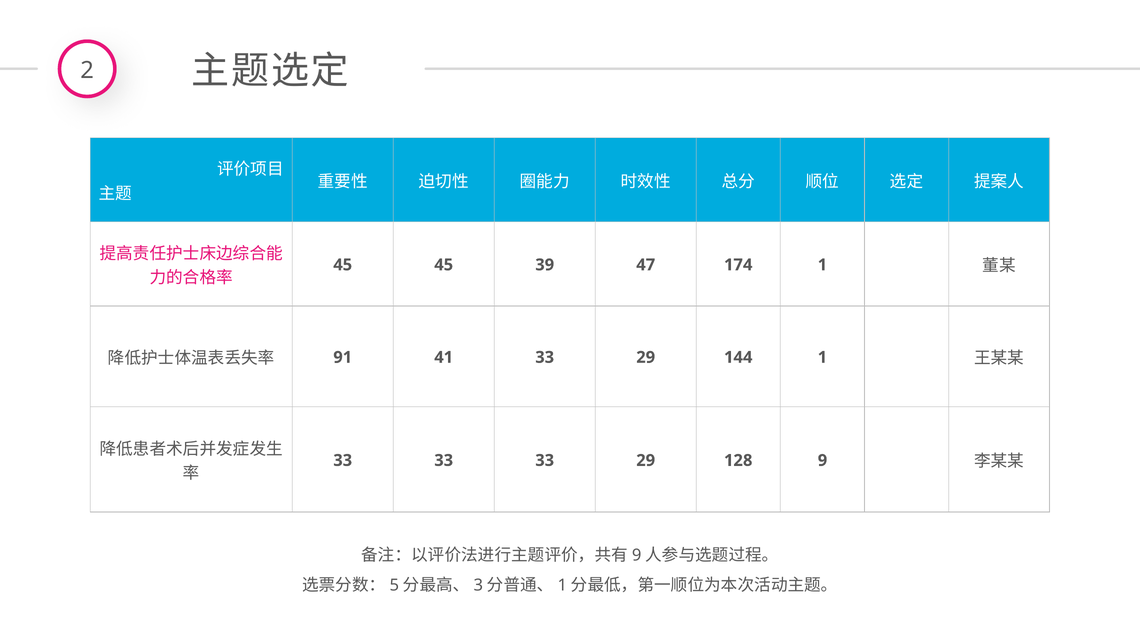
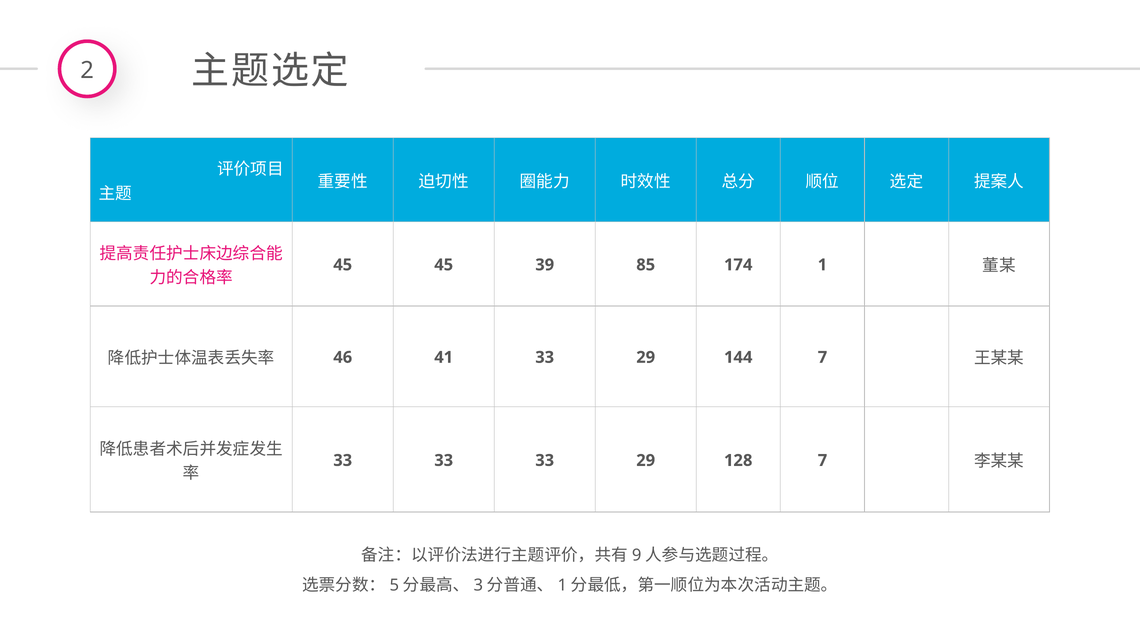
47: 47 -> 85
91: 91 -> 46
144 1: 1 -> 7
128 9: 9 -> 7
